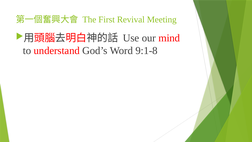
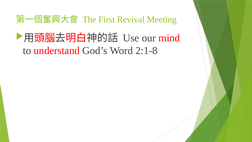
9:1-8: 9:1-8 -> 2:1-8
